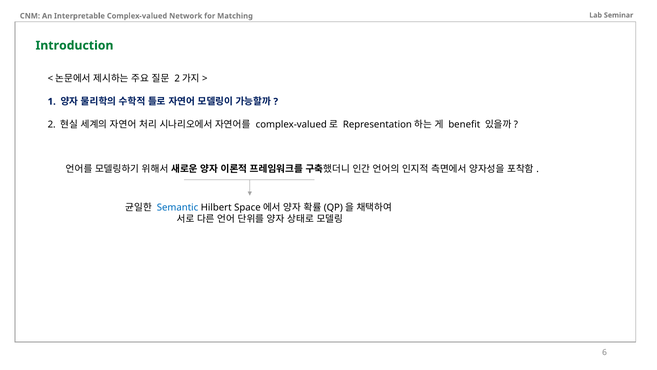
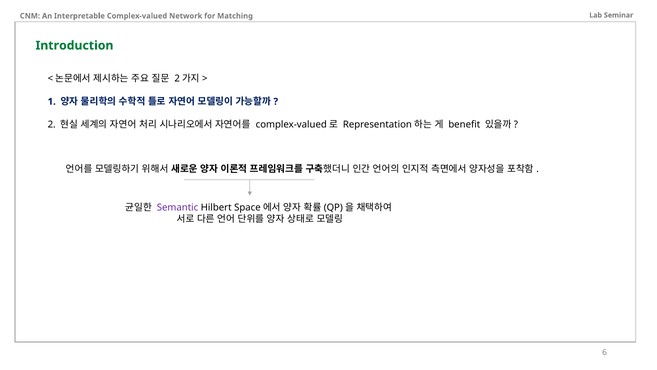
Semantic colour: blue -> purple
